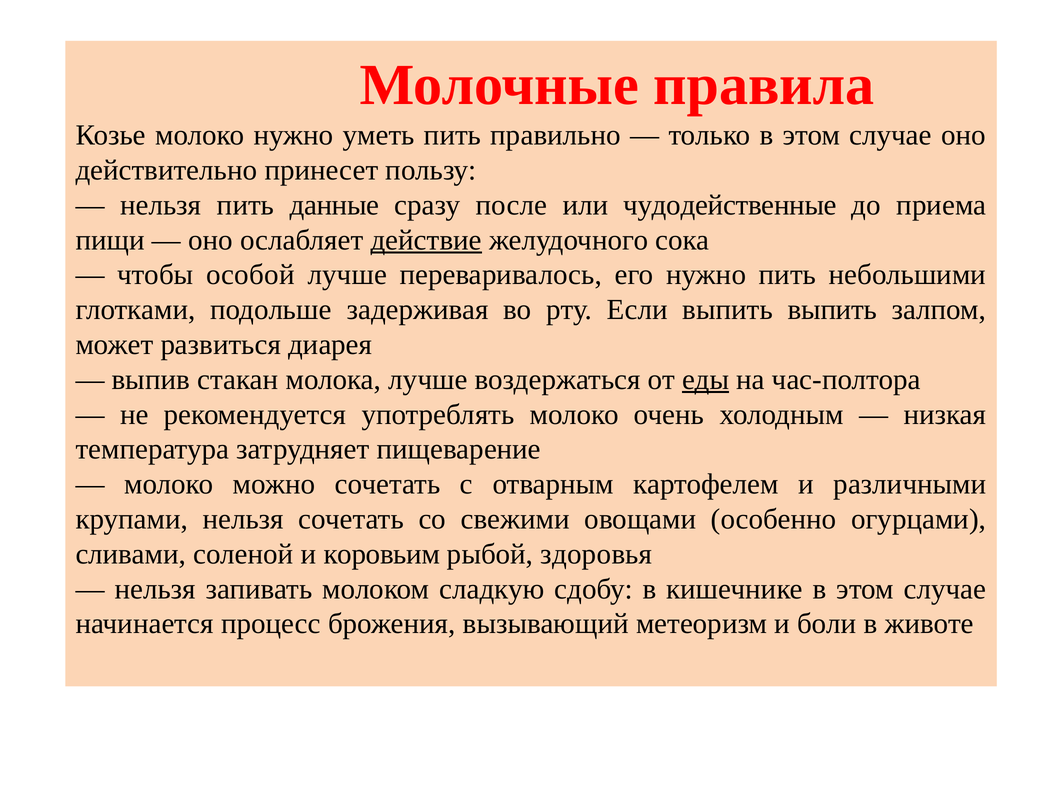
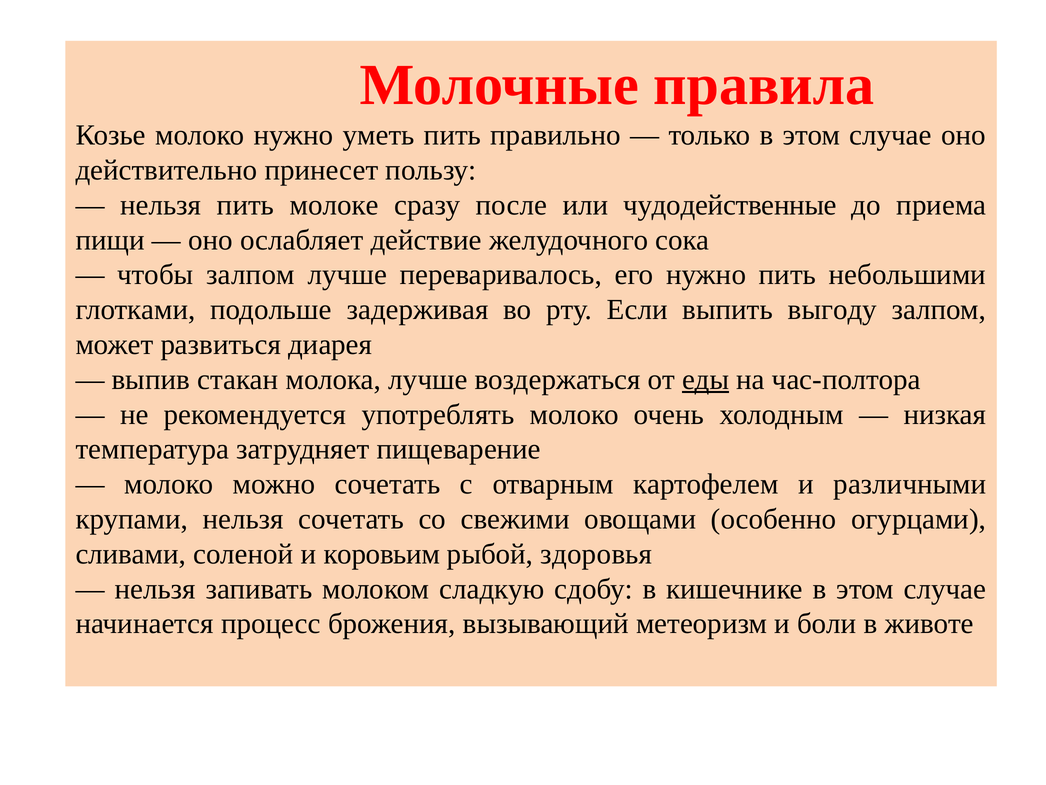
данные: данные -> молоке
действие underline: present -> none
чтобы особой: особой -> залпом
выпить выпить: выпить -> выгоду
